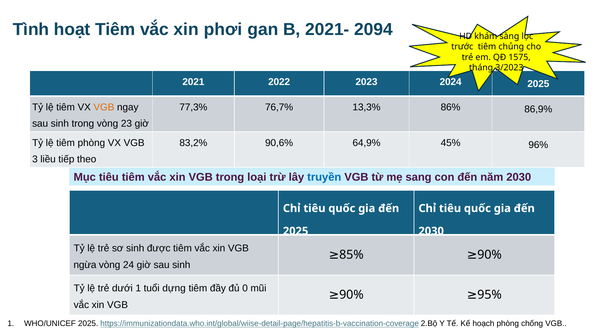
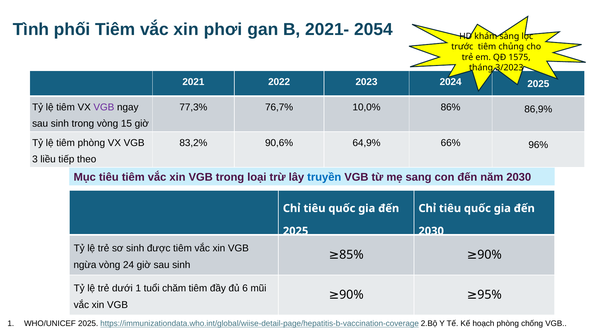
hoạt: hoạt -> phối
2094: 2094 -> 2054
VGB at (104, 107) colour: orange -> purple
13,3%: 13,3% -> 10,0%
23: 23 -> 15
45%: 45% -> 66%
dựng: dựng -> chăm
0: 0 -> 6
